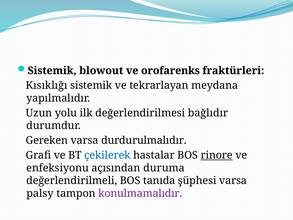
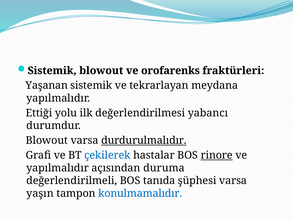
Kısıklığı: Kısıklığı -> Yaşanan
Uzun: Uzun -> Ettiği
bağlıdır: bağlıdır -> yabancı
Gereken at (47, 140): Gereken -> Blowout
durdurulmalıdır underline: none -> present
enfeksiyonu at (58, 168): enfeksiyonu -> yapılmalıdır
palsy: palsy -> yaşın
konulmamalıdır colour: purple -> blue
